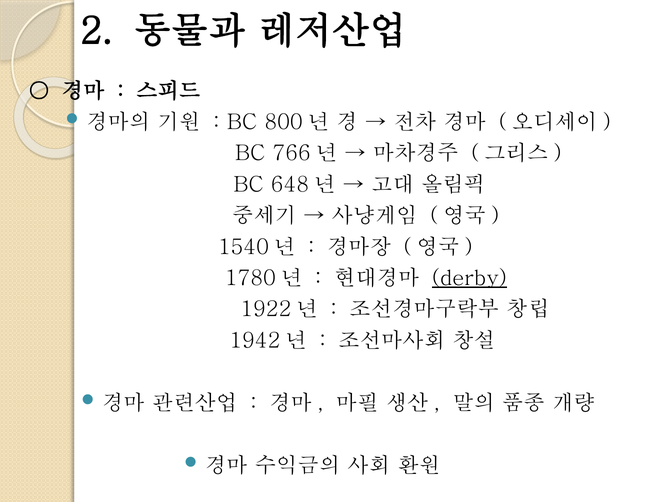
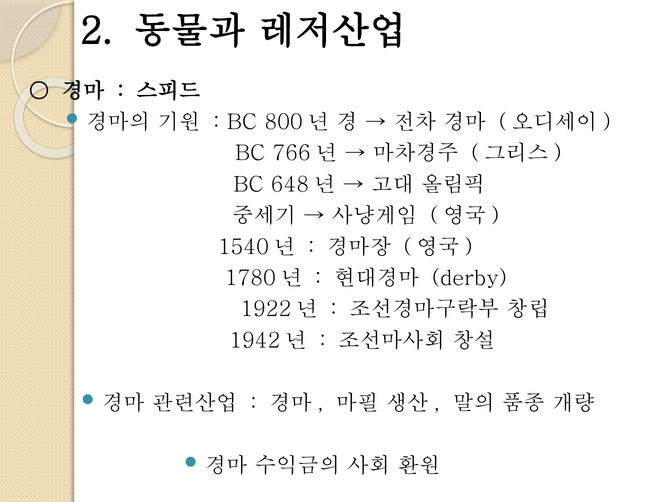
derby underline: present -> none
